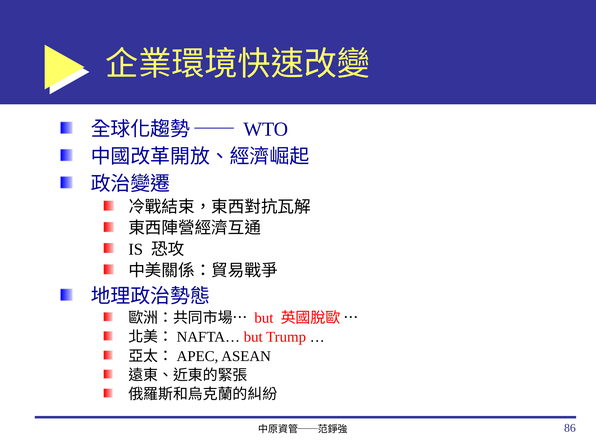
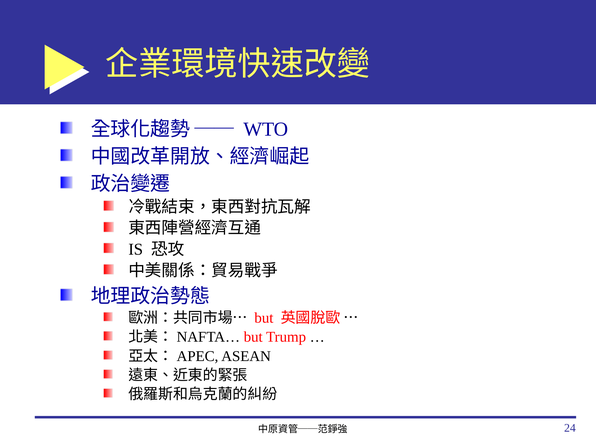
86: 86 -> 24
